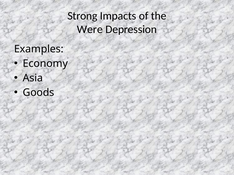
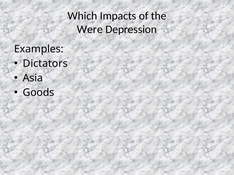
Strong: Strong -> Which
Economy: Economy -> Dictators
